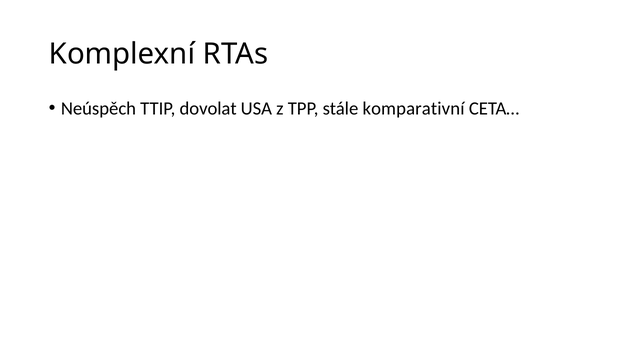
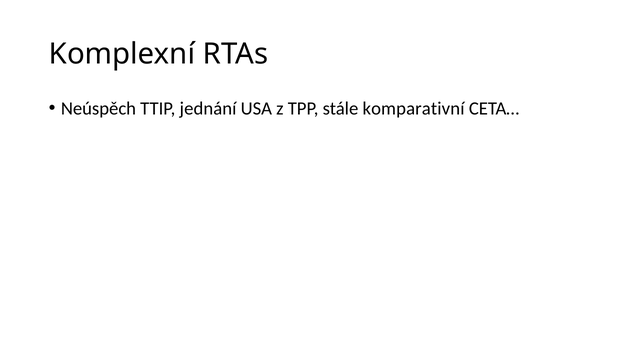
dovolat: dovolat -> jednání
